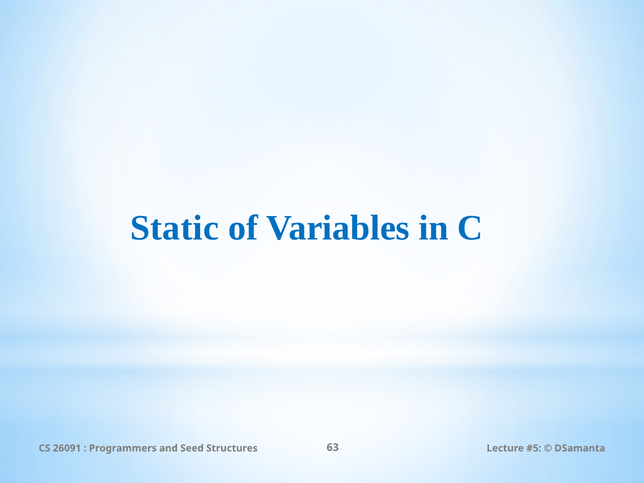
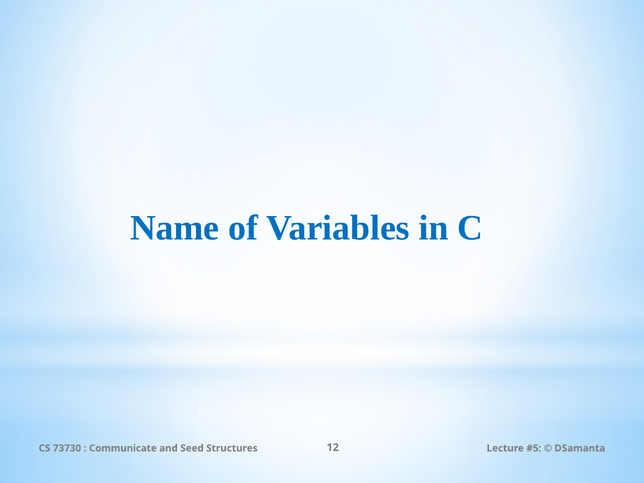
Static: Static -> Name
26091: 26091 -> 73730
Programmers: Programmers -> Communicate
63: 63 -> 12
